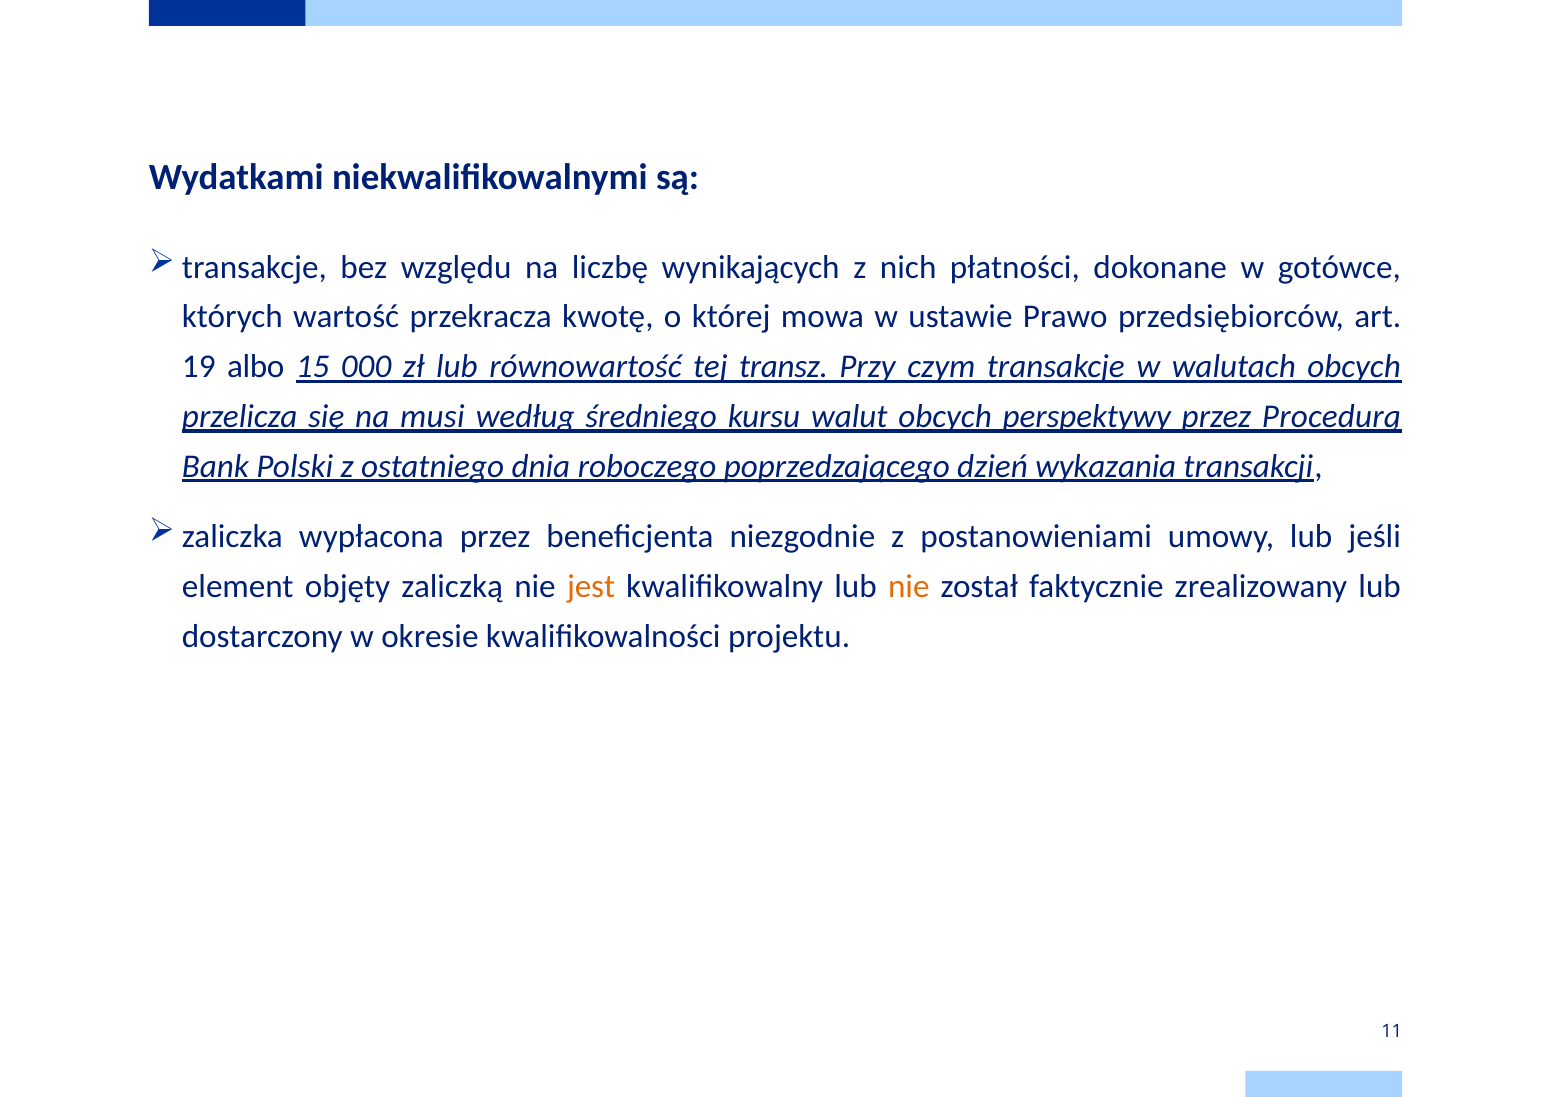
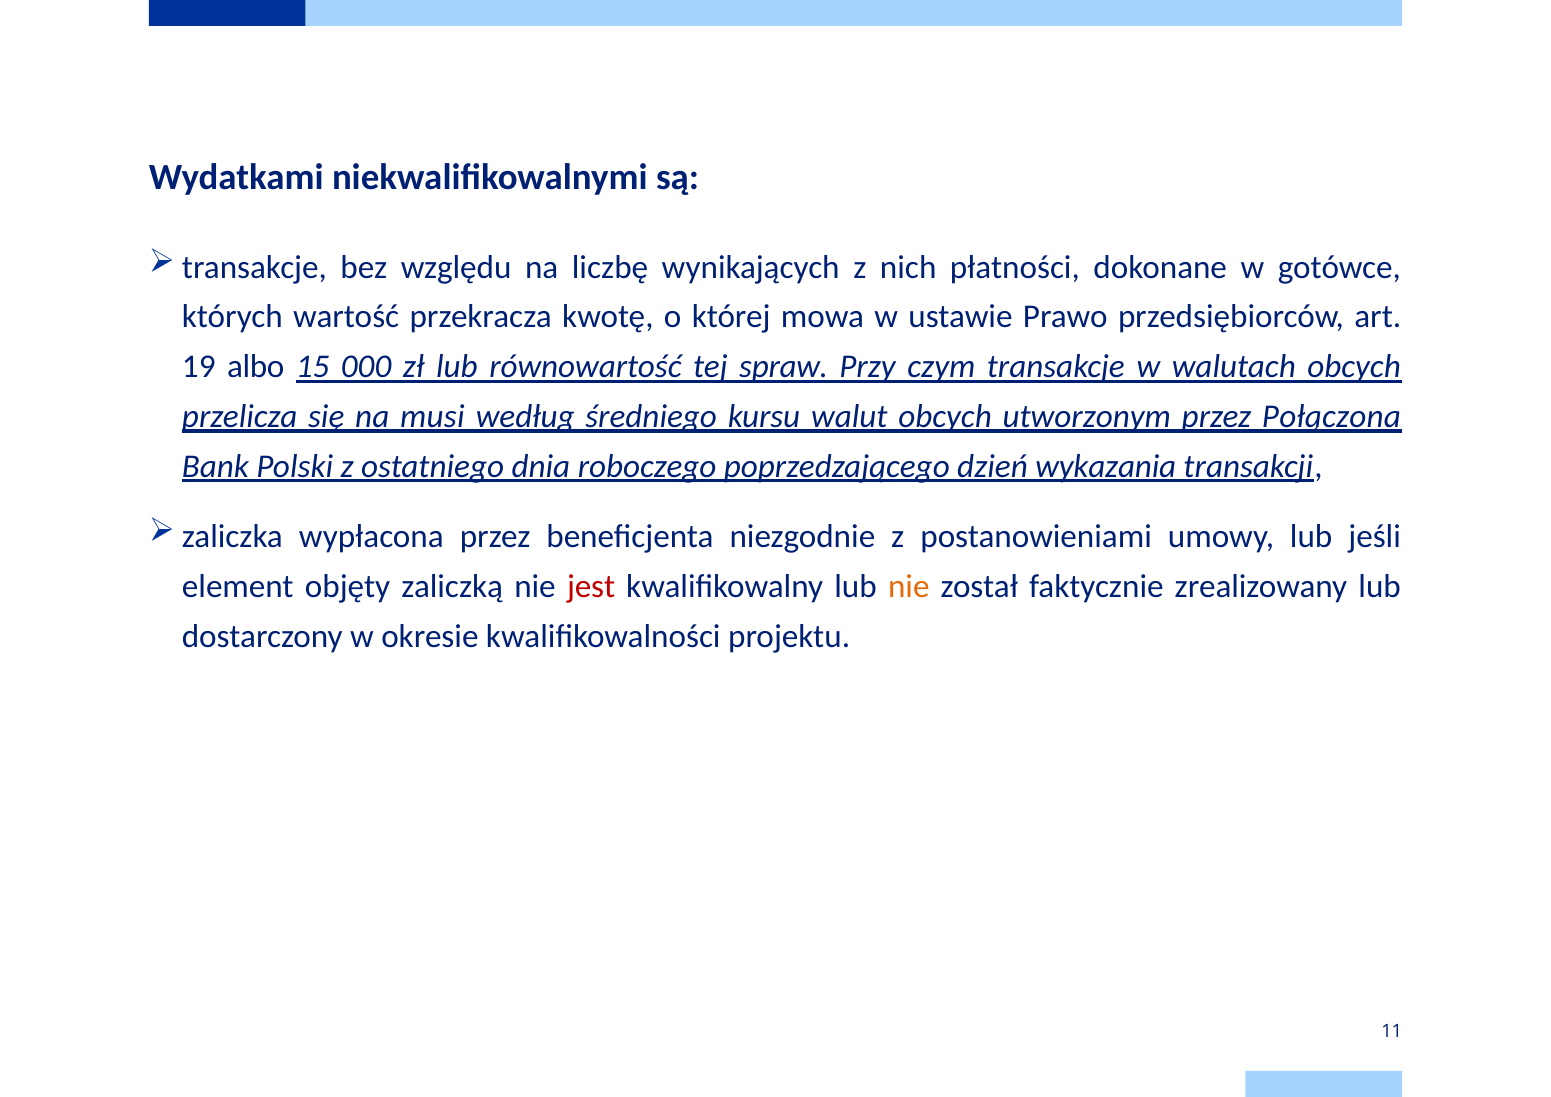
transz: transz -> spraw
perspektywy: perspektywy -> utworzonym
Procedurą: Procedurą -> Połączona
jest colour: orange -> red
